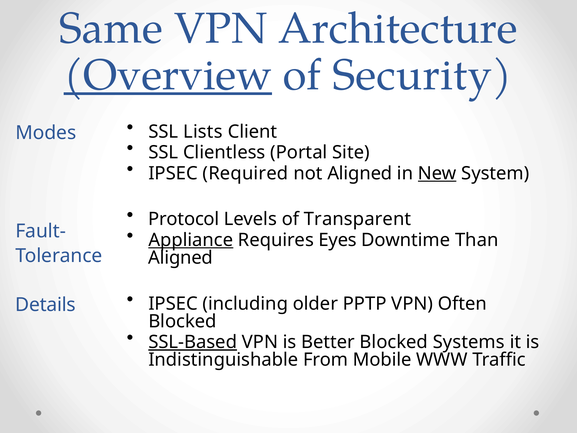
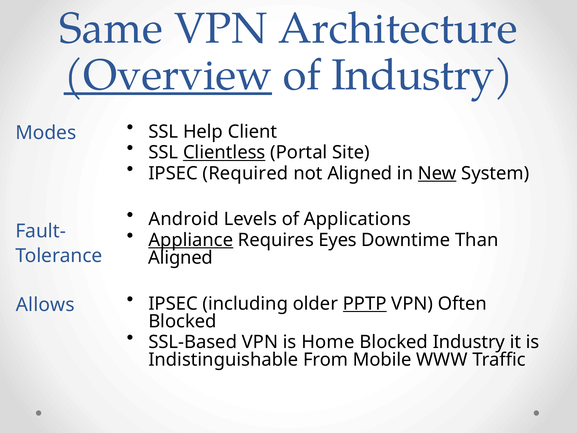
of Security: Security -> Industry
Lists: Lists -> Help
Clientless underline: none -> present
Protocol: Protocol -> Android
Transparent: Transparent -> Applications
PPTP underline: none -> present
Details: Details -> Allows
SSL-Based underline: present -> none
Better: Better -> Home
Blocked Systems: Systems -> Industry
